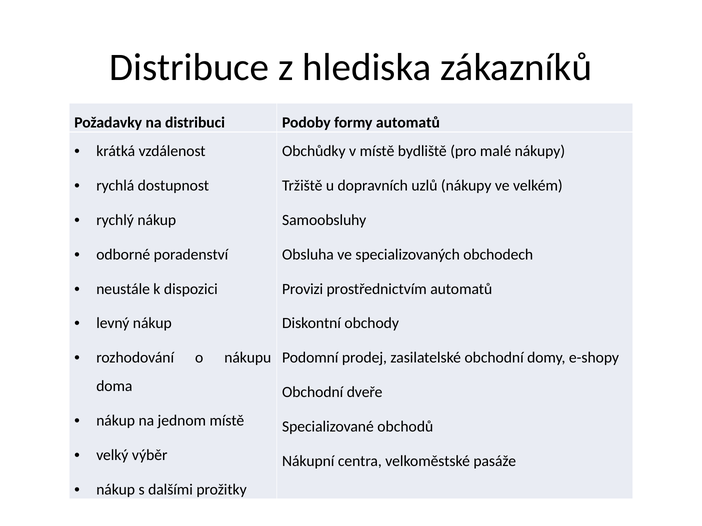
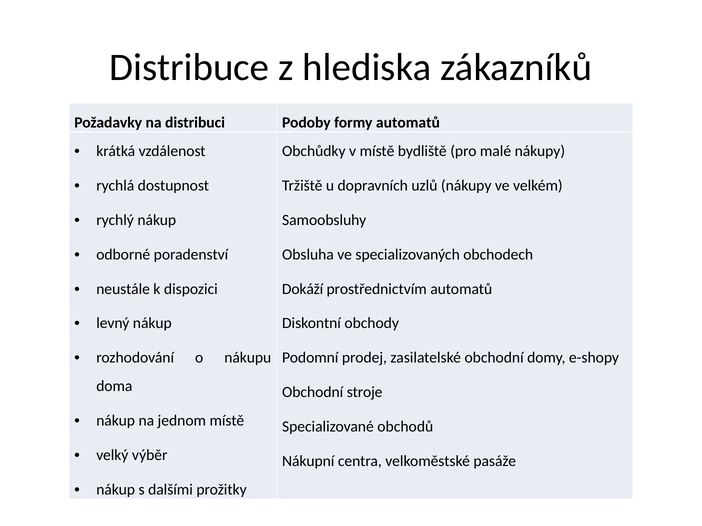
Provizi: Provizi -> Dokáží
dveře: dveře -> stroje
